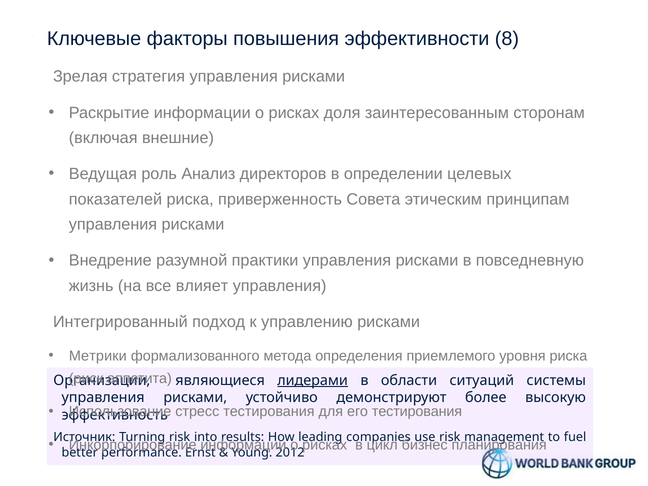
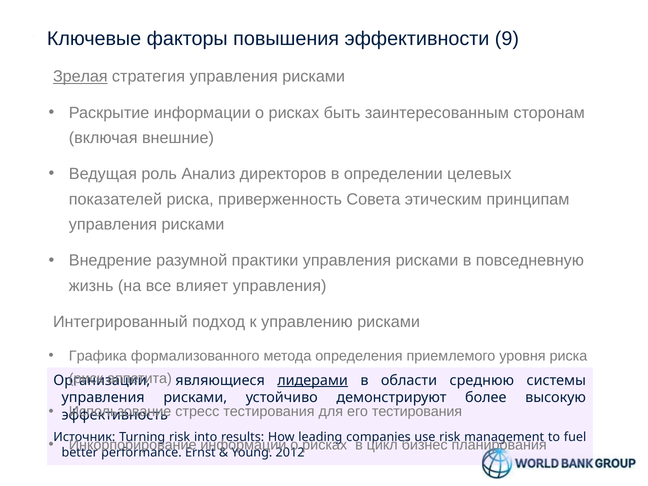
8: 8 -> 9
Зрелая underline: none -> present
доля: доля -> быть
Метрики: Метрики -> Графика
ситуаций: ситуаций -> среднюю
